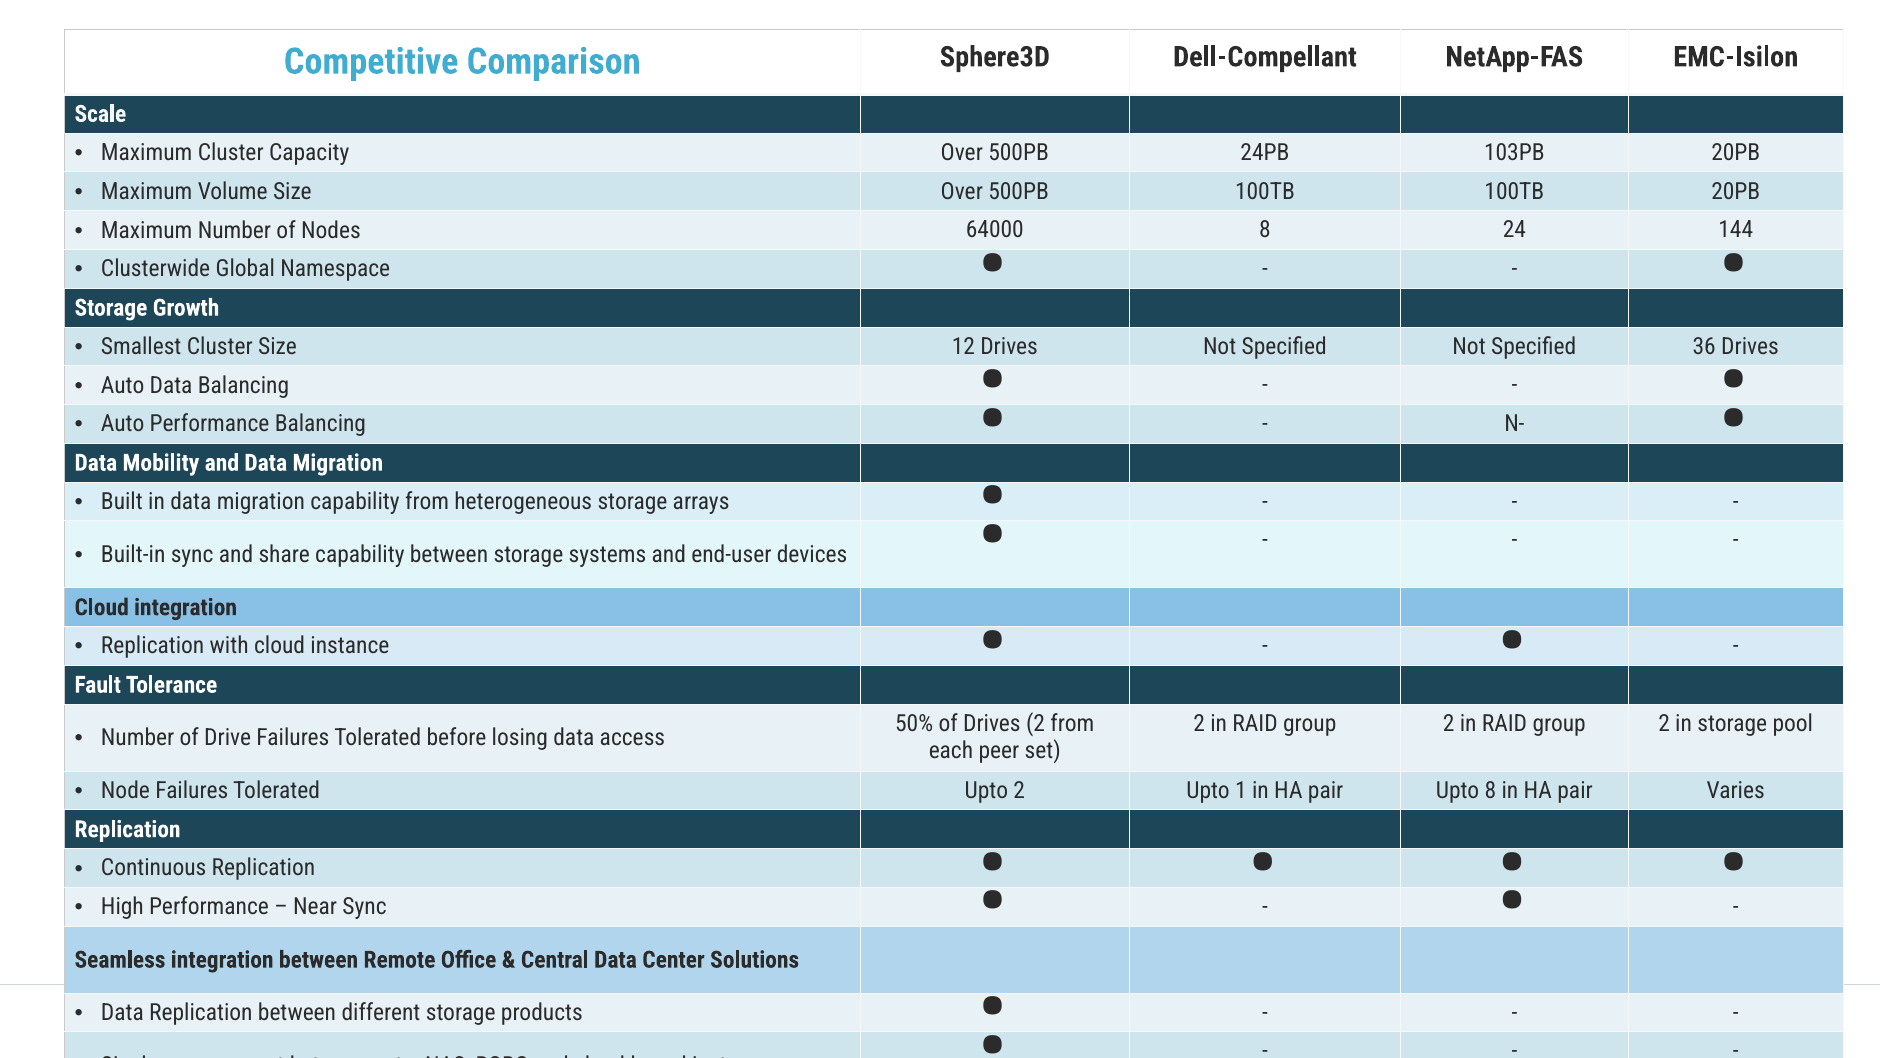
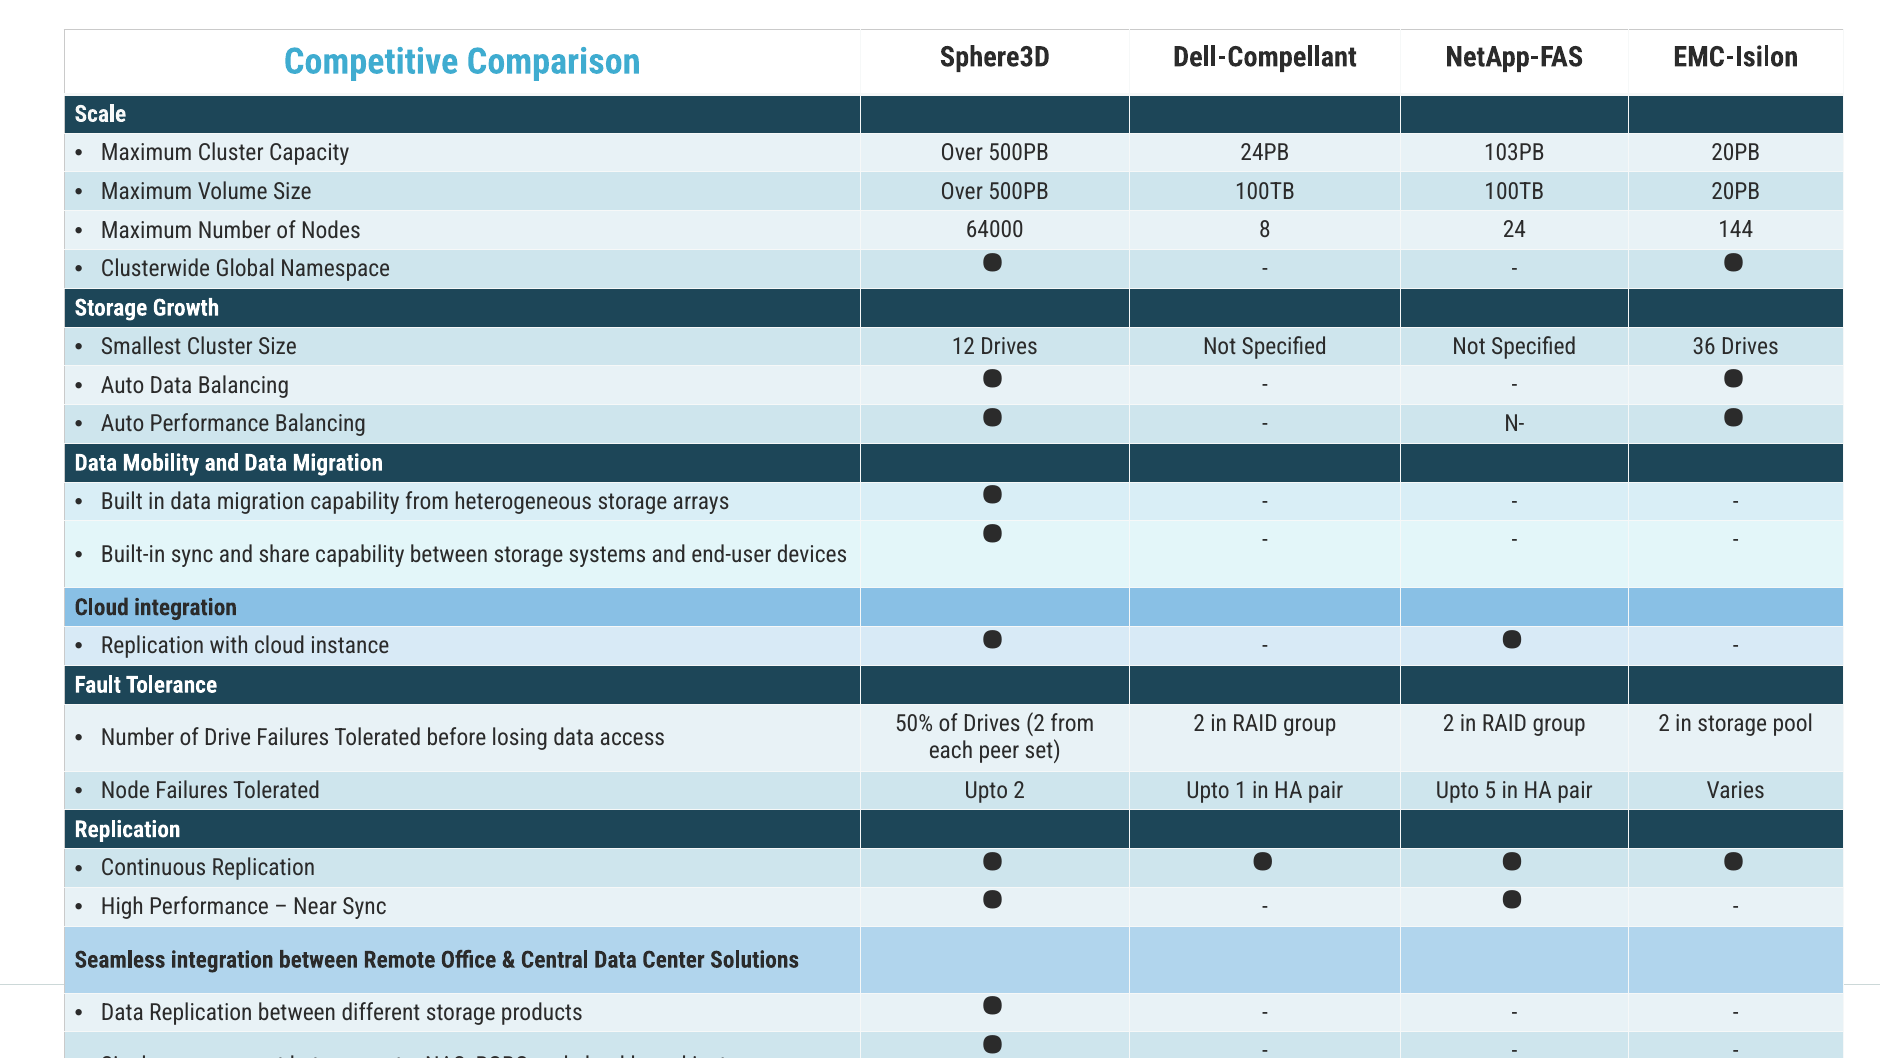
Upto 8: 8 -> 5
